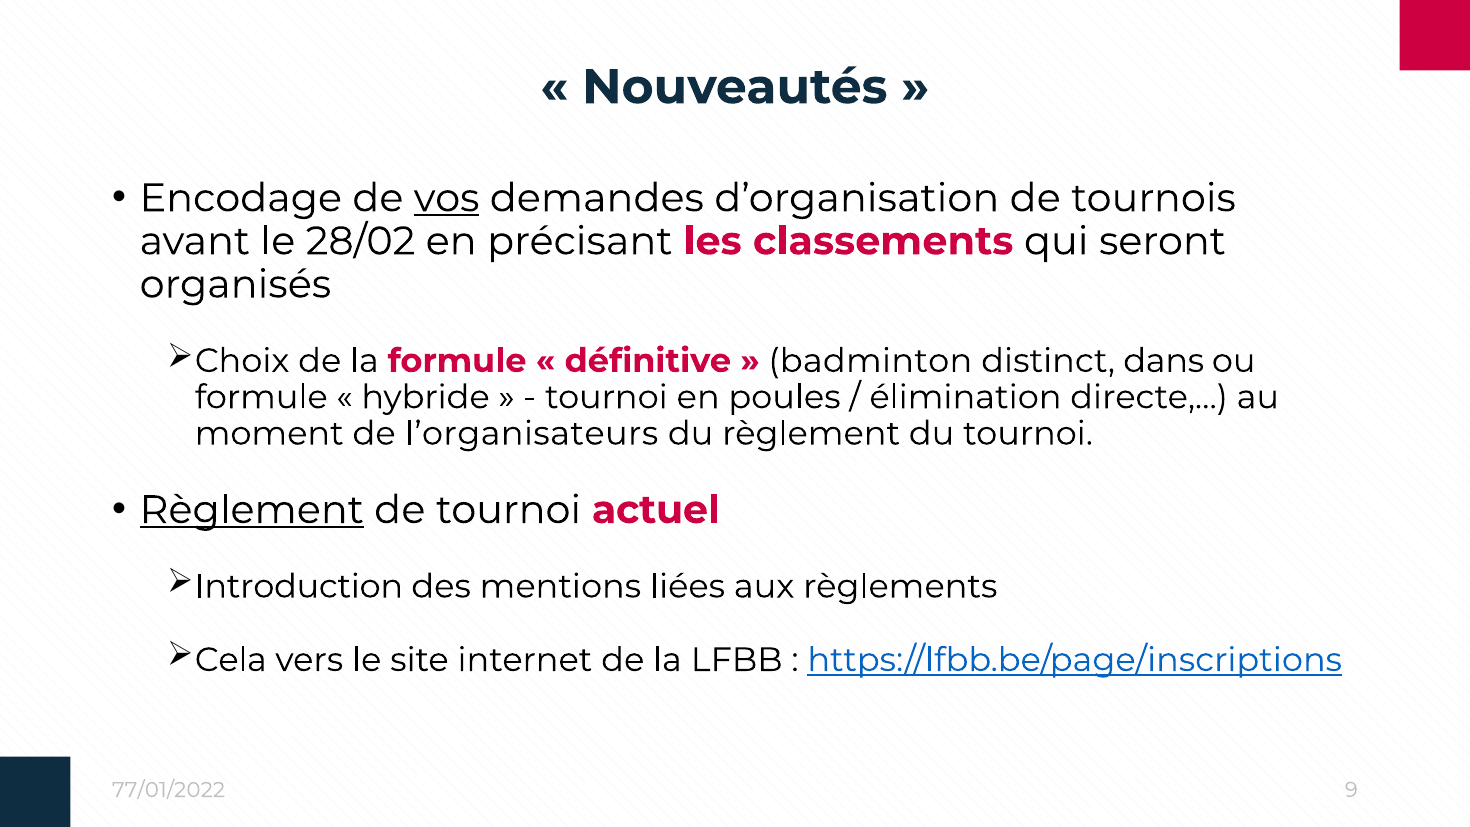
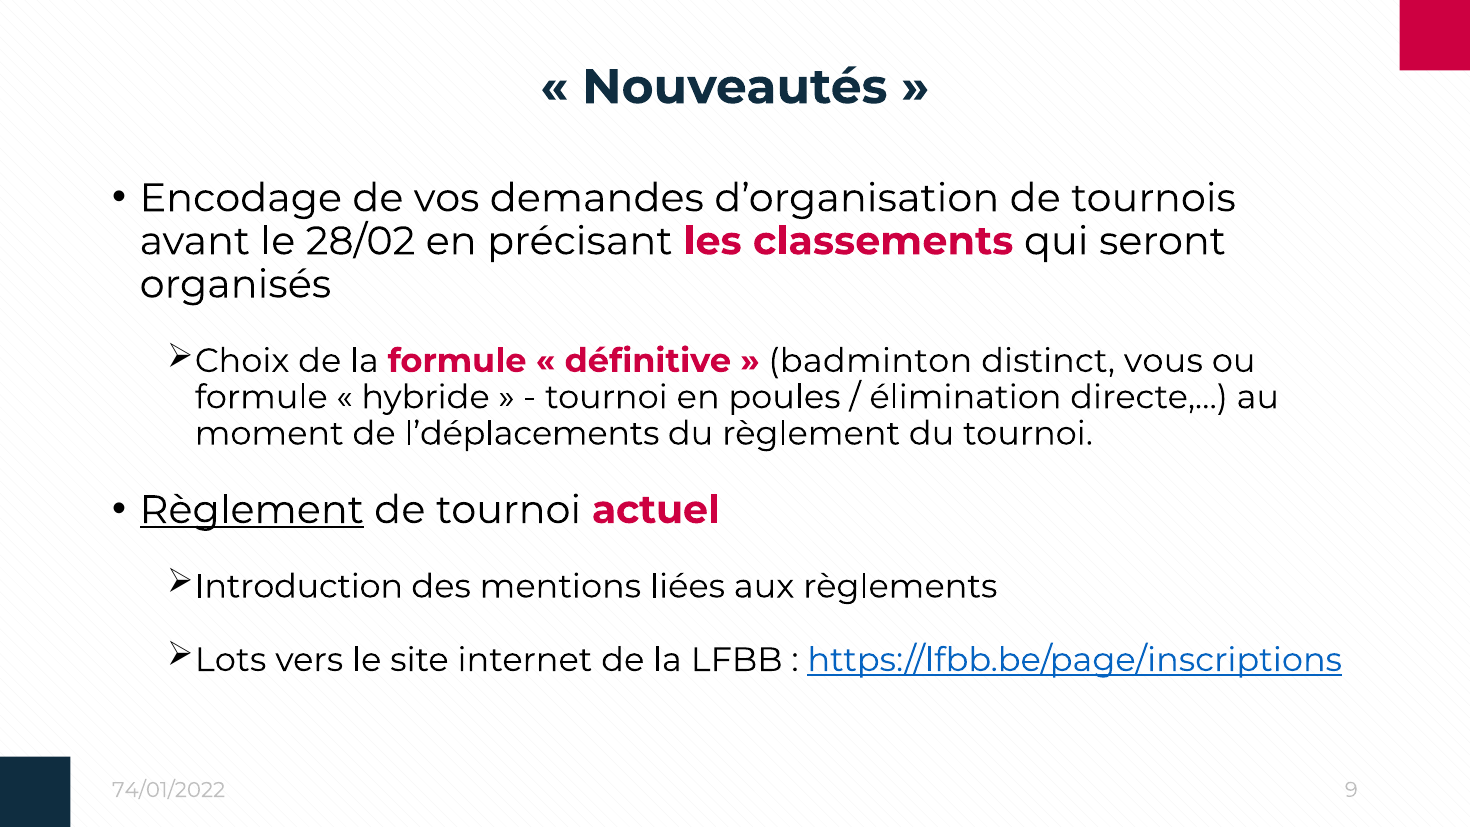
vos underline: present -> none
dans: dans -> vous
l’organisateurs: l’organisateurs -> l’déplacements
Cela: Cela -> Lots
77/01/2022: 77/01/2022 -> 74/01/2022
